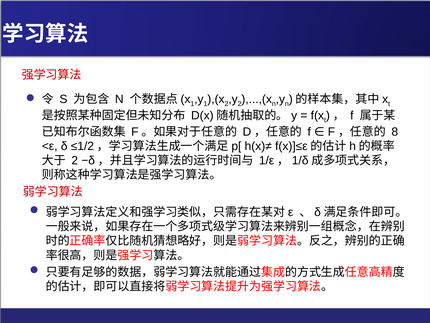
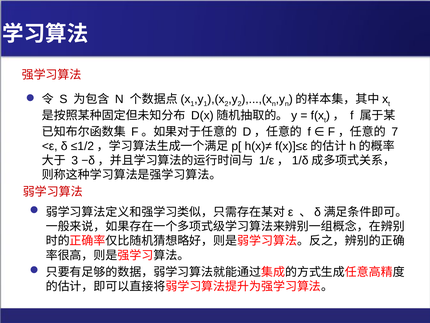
8: 8 -> 7
2 at (75, 160): 2 -> 3
